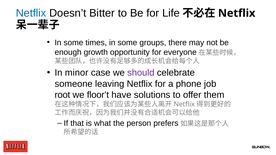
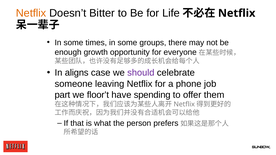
Netflix at (31, 13) colour: blue -> orange
minor: minor -> aligns
root: root -> part
solutions: solutions -> spending
